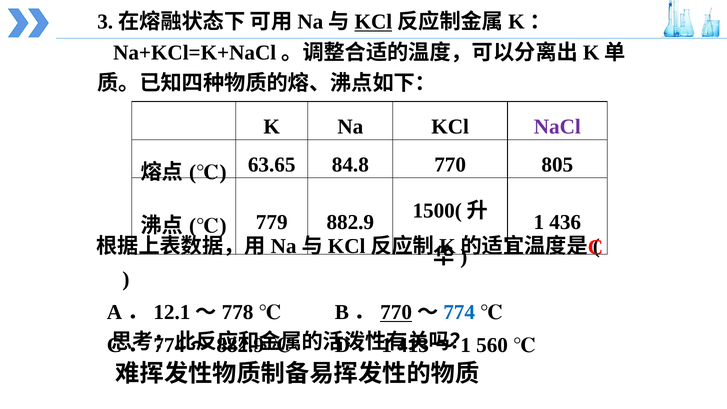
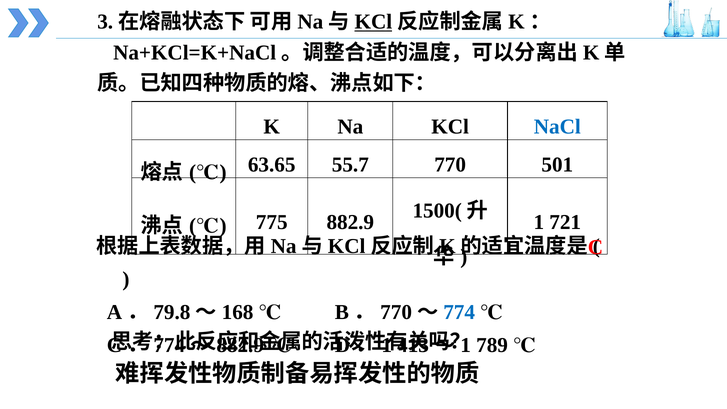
NaCl colour: purple -> blue
84.8: 84.8 -> 55.7
805: 805 -> 501
436: 436 -> 721
779: 779 -> 775
12.1: 12.1 -> 79.8
778: 778 -> 168
770 at (396, 312) underline: present -> none
560: 560 -> 789
